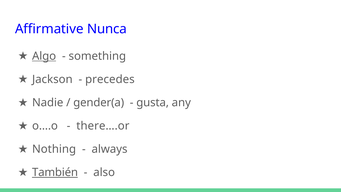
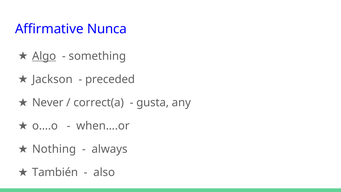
precedes: precedes -> preceded
Nadie: Nadie -> Never
gender(a: gender(a -> correct(a
there….or: there….or -> when….or
También underline: present -> none
